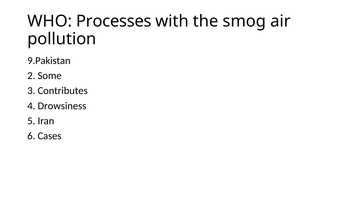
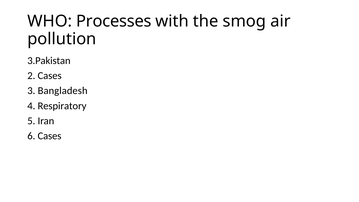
9.Pakistan: 9.Pakistan -> 3.Pakistan
2 Some: Some -> Cases
Contributes: Contributes -> Bangladesh
Drowsiness: Drowsiness -> Respiratory
